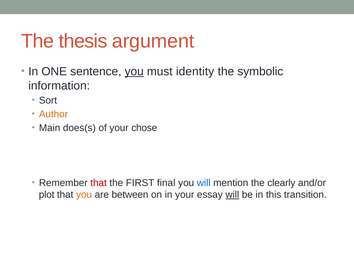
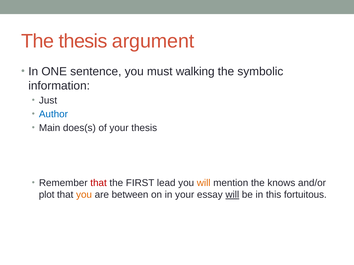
you at (134, 72) underline: present -> none
identity: identity -> walking
Sort: Sort -> Just
Author colour: orange -> blue
your chose: chose -> thesis
final: final -> lead
will at (204, 183) colour: blue -> orange
clearly: clearly -> knows
transition: transition -> fortuitous
